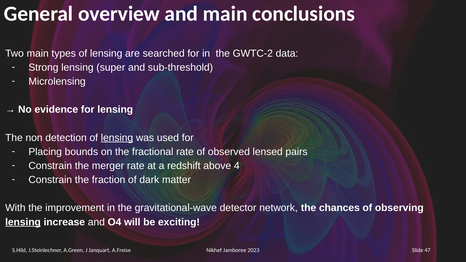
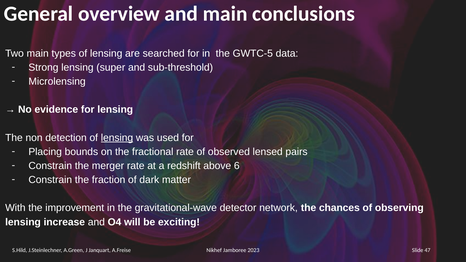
GWTC-2: GWTC-2 -> GWTC-5
4: 4 -> 6
lensing at (23, 222) underline: present -> none
